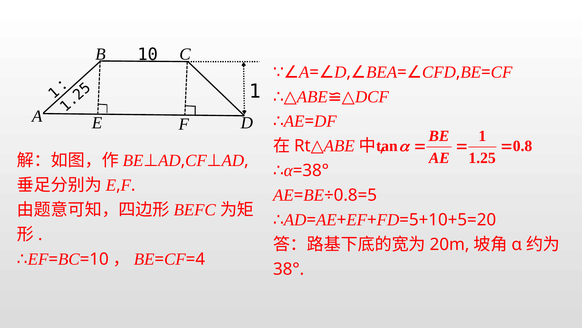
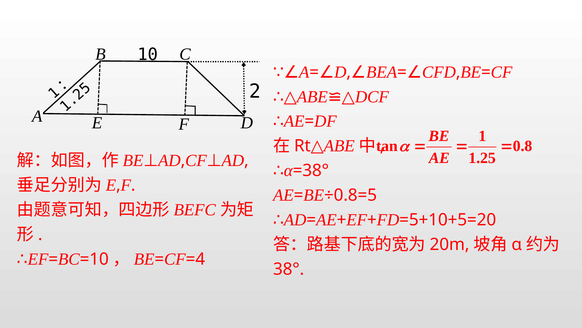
1 at (255, 91): 1 -> 2
